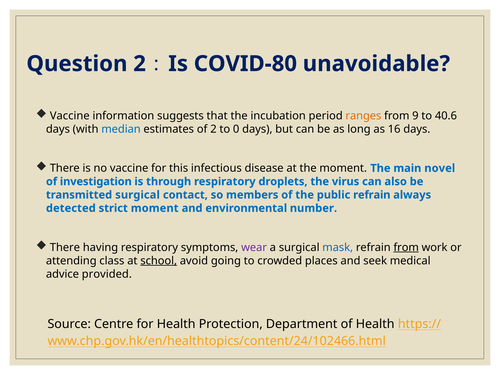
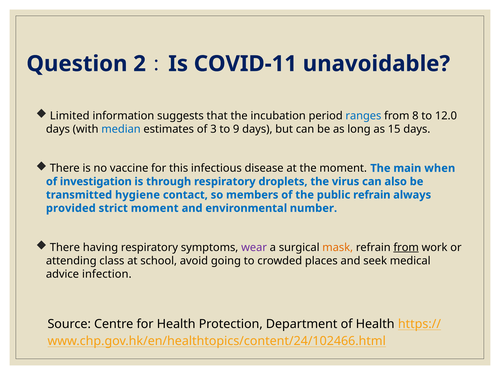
COVID-80: COVID-80 -> COVID-11
Vaccine at (70, 116): Vaccine -> Limited
ranges colour: orange -> blue
9: 9 -> 8
40.6: 40.6 -> 12.0
of 2: 2 -> 3
0: 0 -> 9
16: 16 -> 15
novel: novel -> when
transmitted surgical: surgical -> hygiene
detected: detected -> provided
mask colour: blue -> orange
school underline: present -> none
provided: provided -> infection
